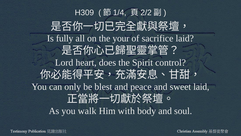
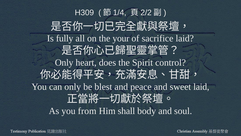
Lord at (64, 62): Lord -> Only
walk: walk -> from
with: with -> shall
